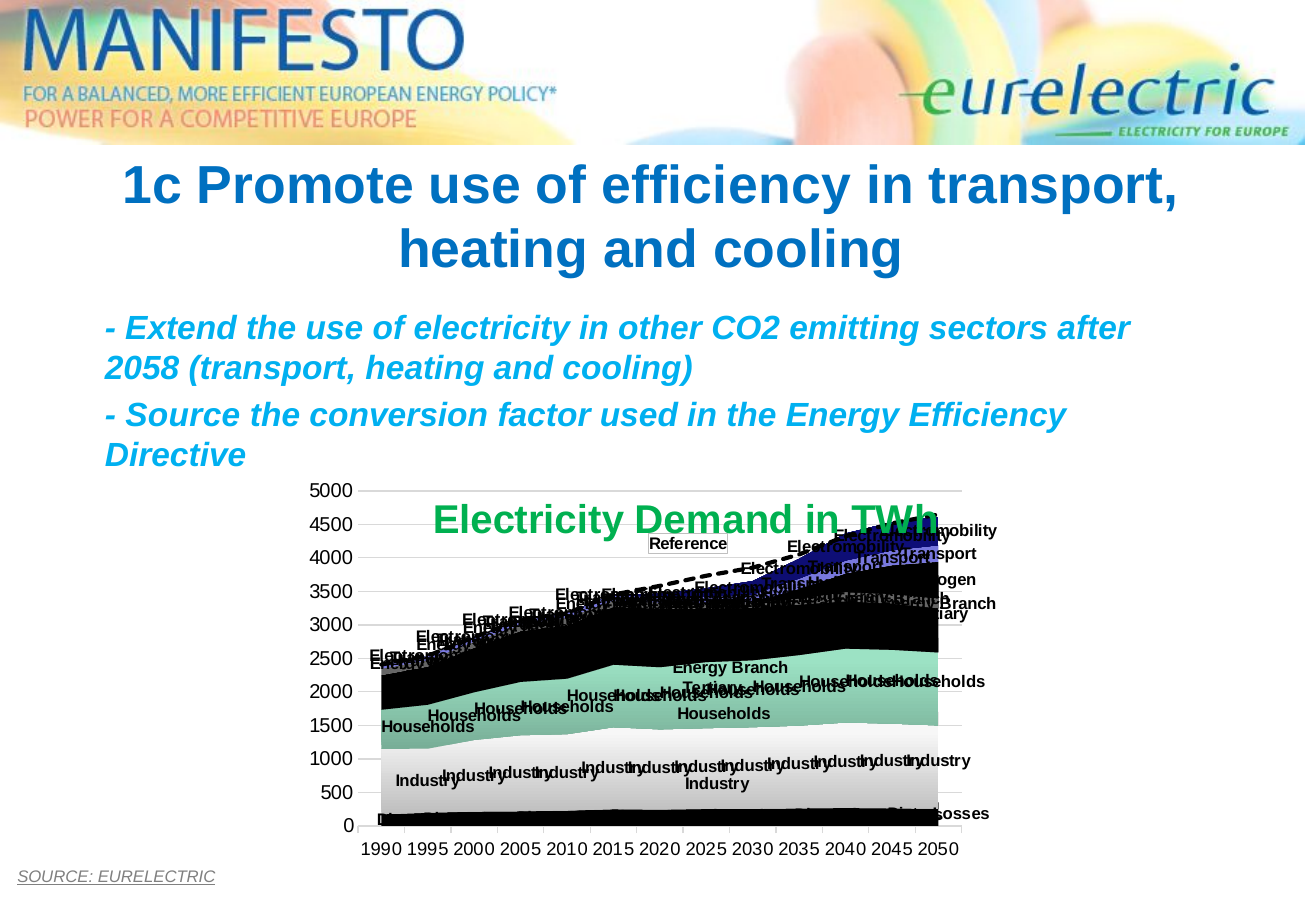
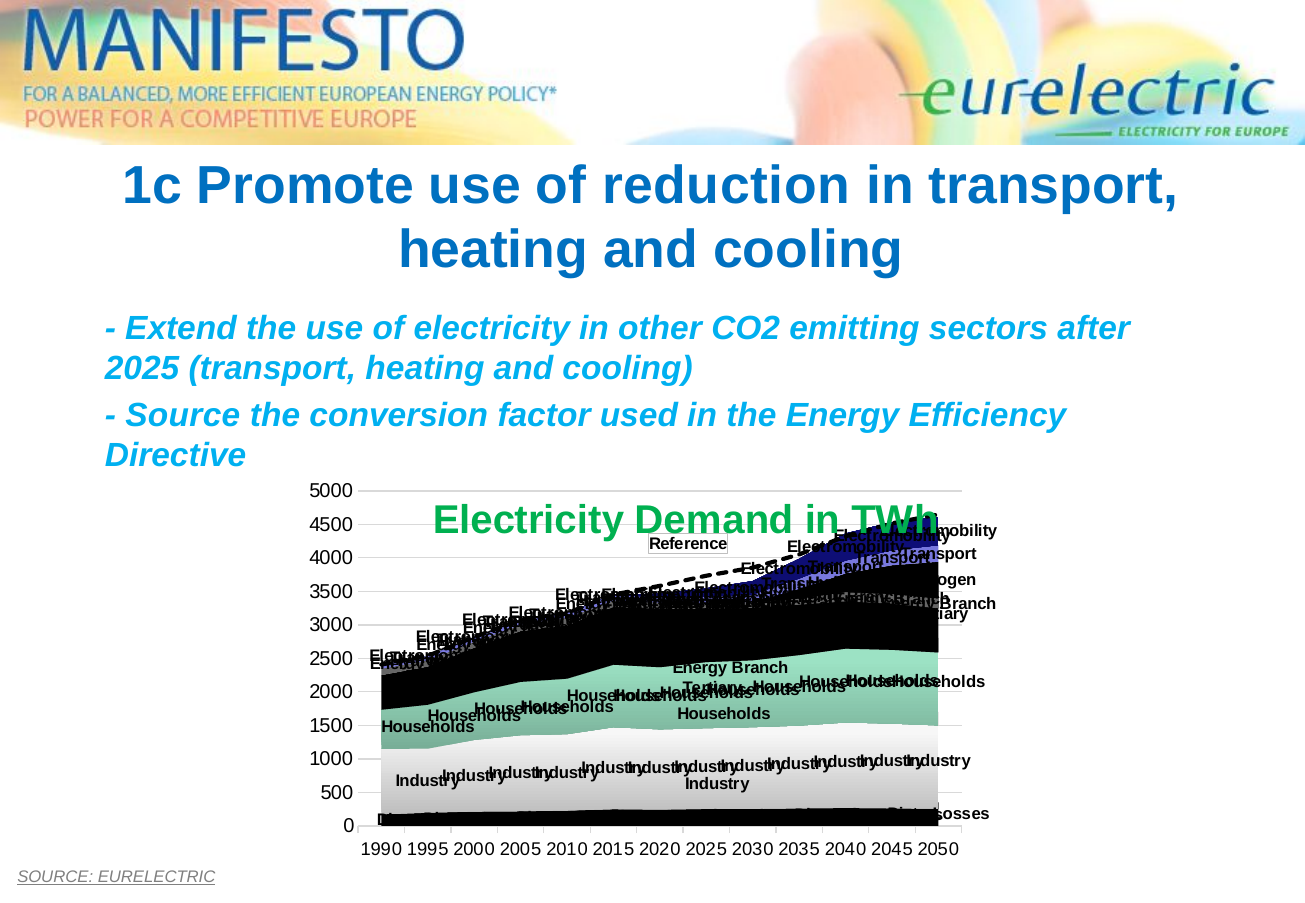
of efficiency: efficiency -> reduction
2058 at (142, 369): 2058 -> 2025
